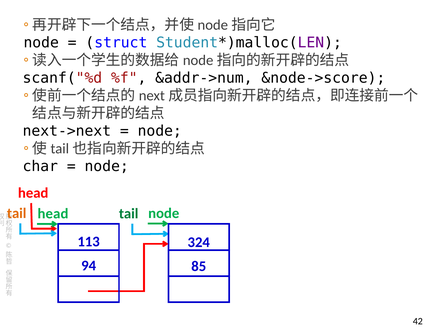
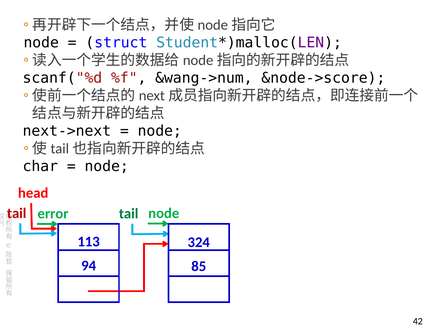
&addr->num: &addr->num -> &wang->num
tail at (17, 213) colour: orange -> red
head at (53, 214): head -> error
